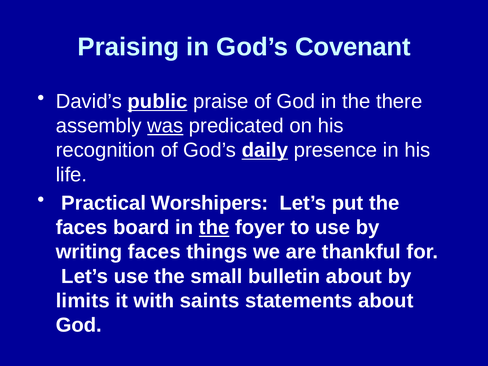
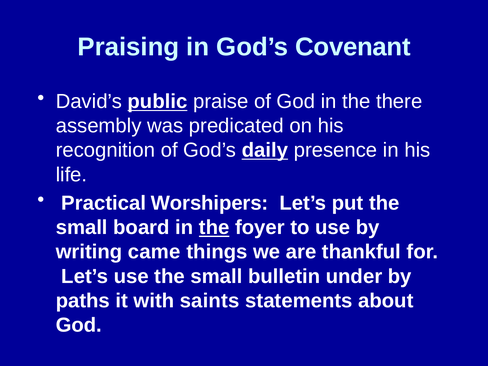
was underline: present -> none
faces at (82, 228): faces -> small
writing faces: faces -> came
bulletin about: about -> under
limits: limits -> paths
